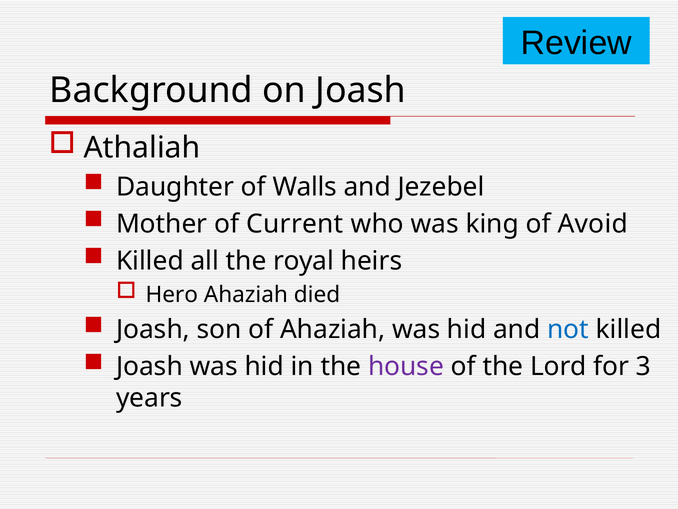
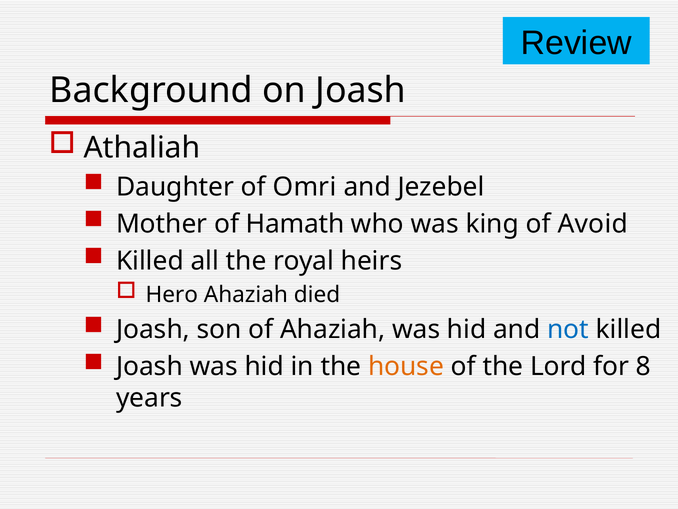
Walls: Walls -> Omri
Current: Current -> Hamath
house colour: purple -> orange
3: 3 -> 8
